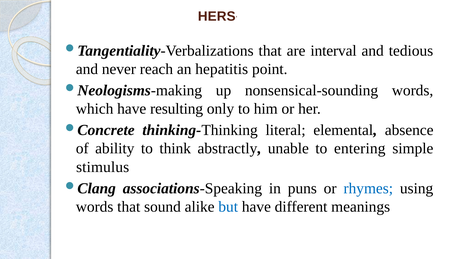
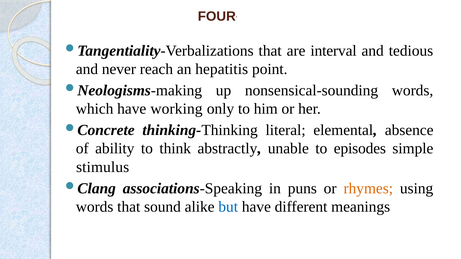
HERS: HERS -> FOUR
resulting: resulting -> working
entering: entering -> episodes
rhymes colour: blue -> orange
